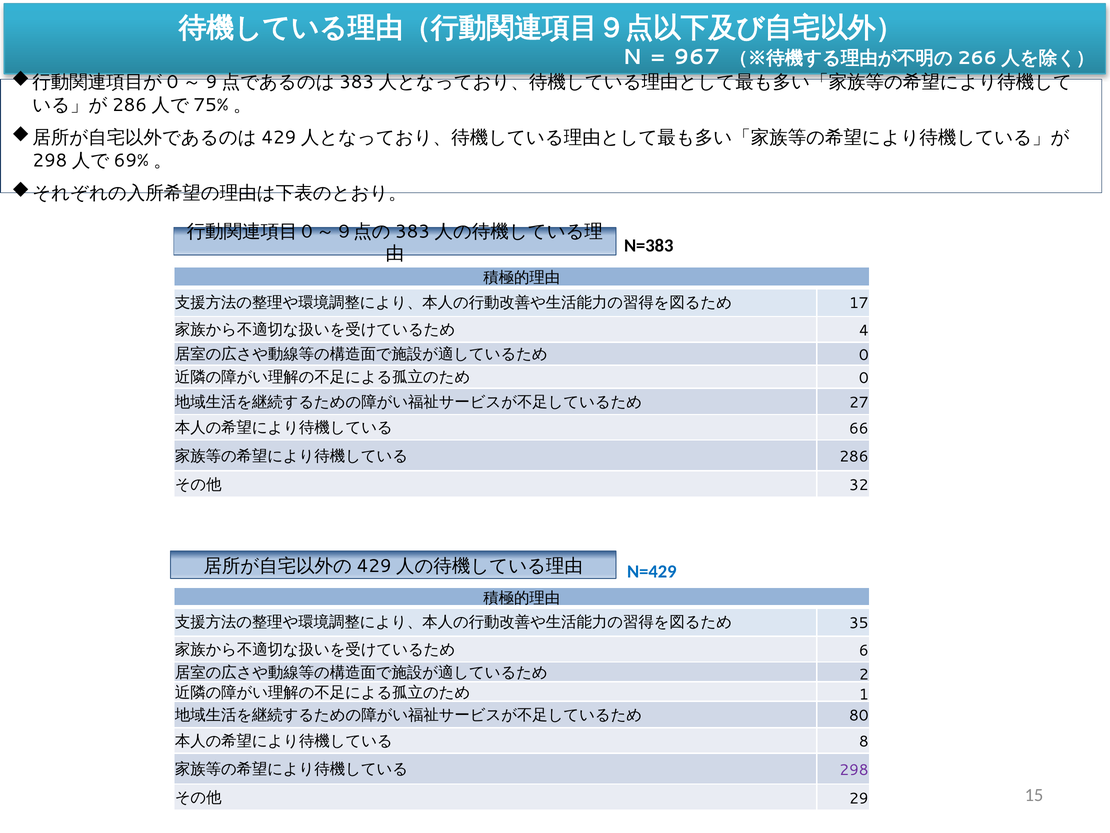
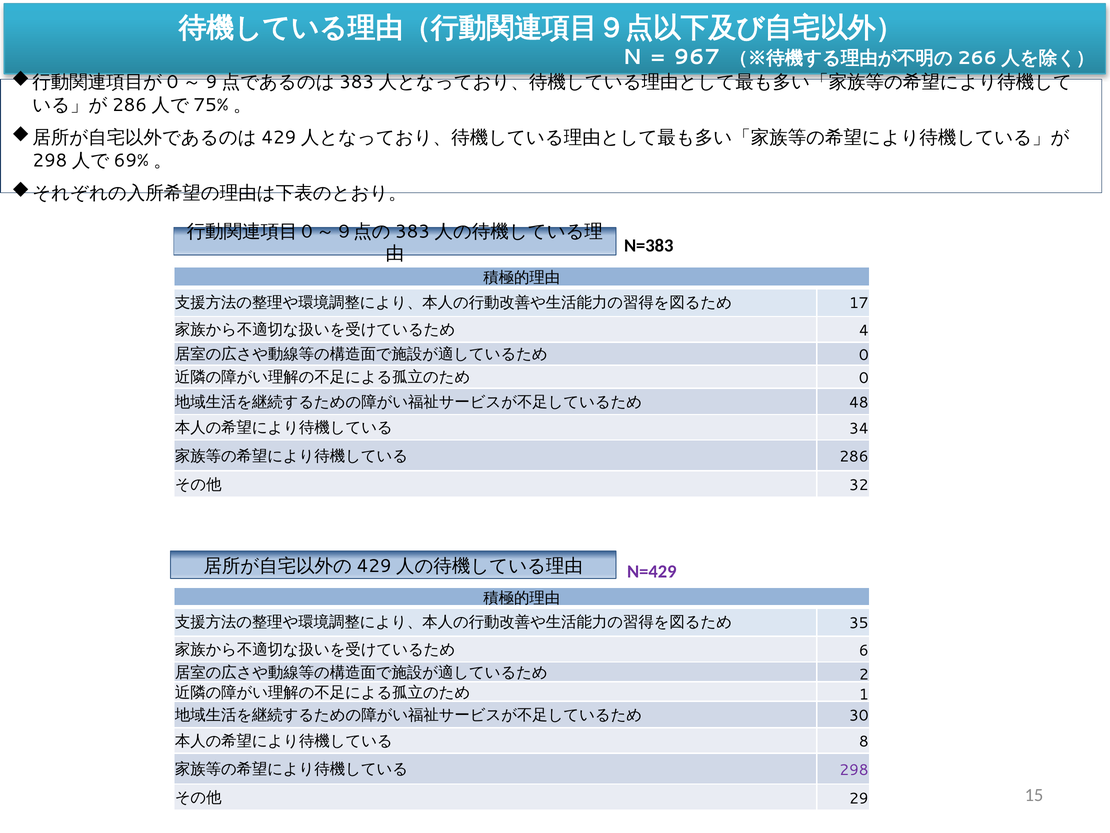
27: 27 -> 48
66: 66 -> 34
N=429 colour: blue -> purple
80: 80 -> 30
